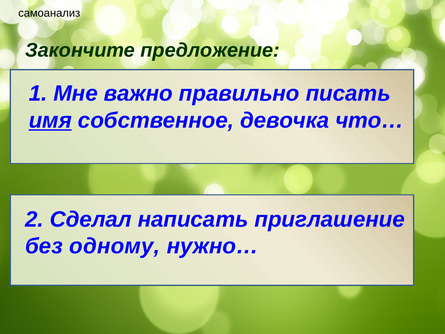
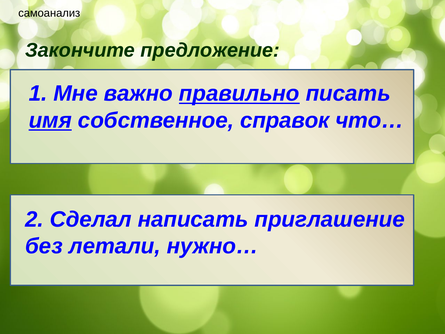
правильно underline: none -> present
девочка: девочка -> справок
одному: одному -> летали
